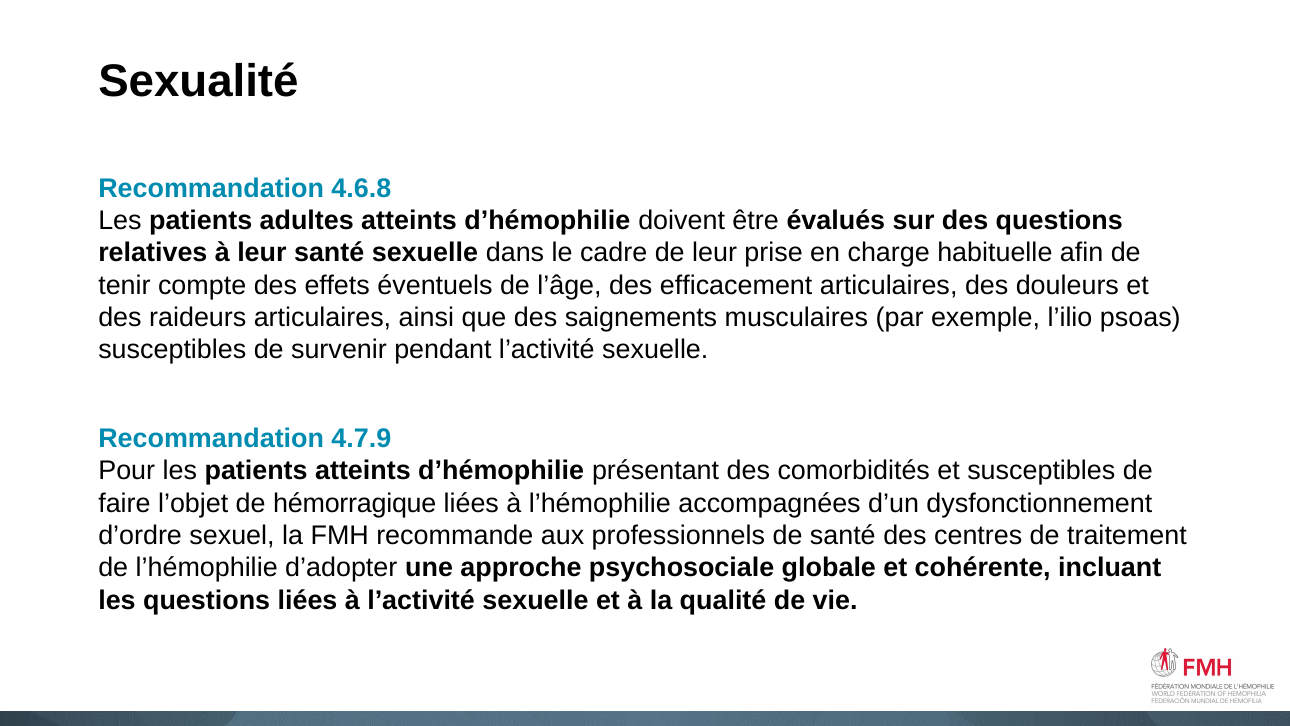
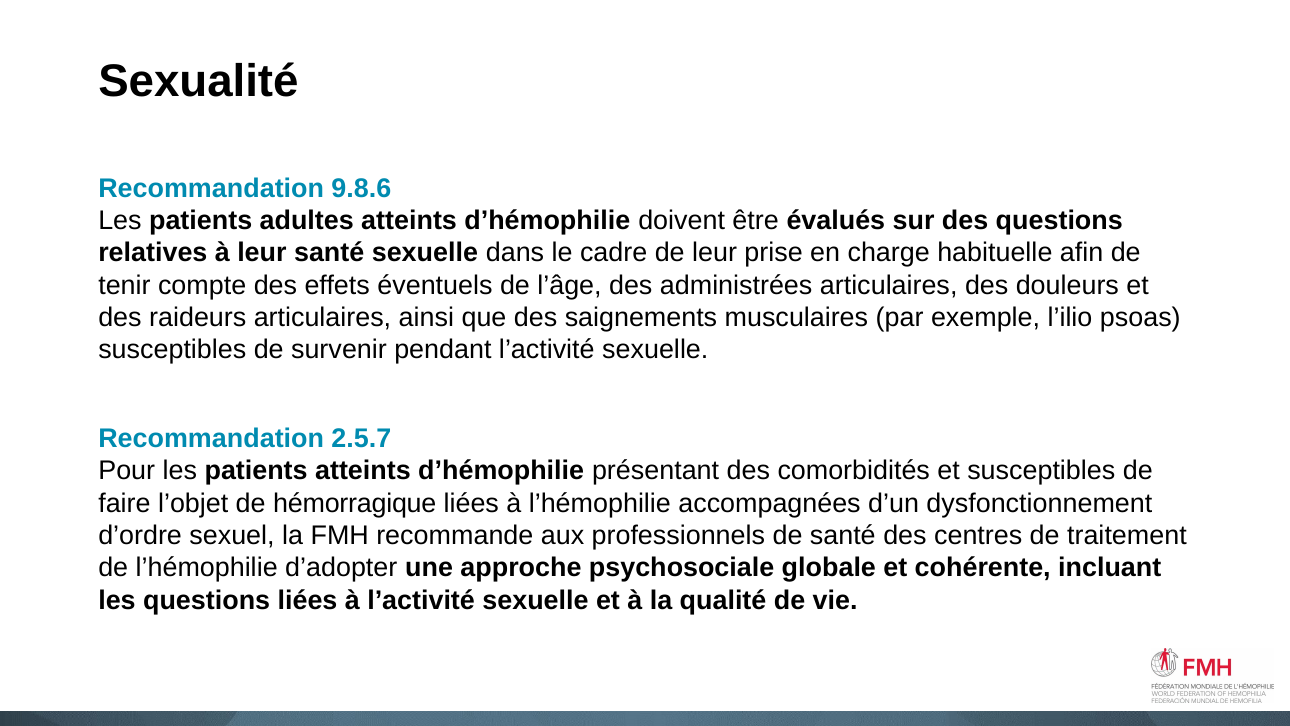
4.6.8: 4.6.8 -> 9.8.6
efficacement: efficacement -> administrées
4.7.9: 4.7.9 -> 2.5.7
